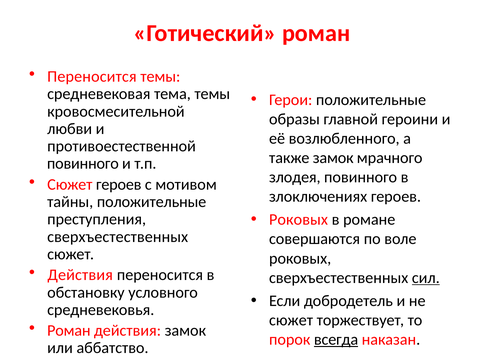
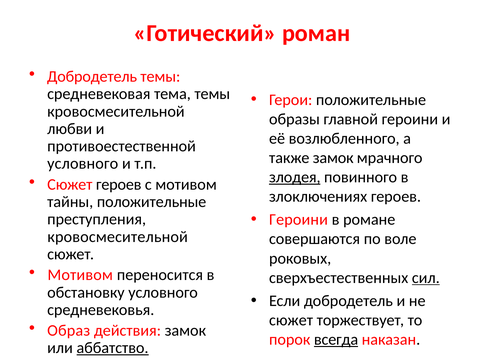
Переносится at (92, 77): Переносится -> Добродетель
повинного at (83, 164): повинного -> условного
злодея underline: none -> present
Роковых at (298, 220): Роковых -> Героини
сверхъестественных at (118, 237): сверхъестественных -> кровосмесительной
Действия at (80, 275): Действия -> Мотивом
Роман at (69, 331): Роман -> Образ
аббатство underline: none -> present
